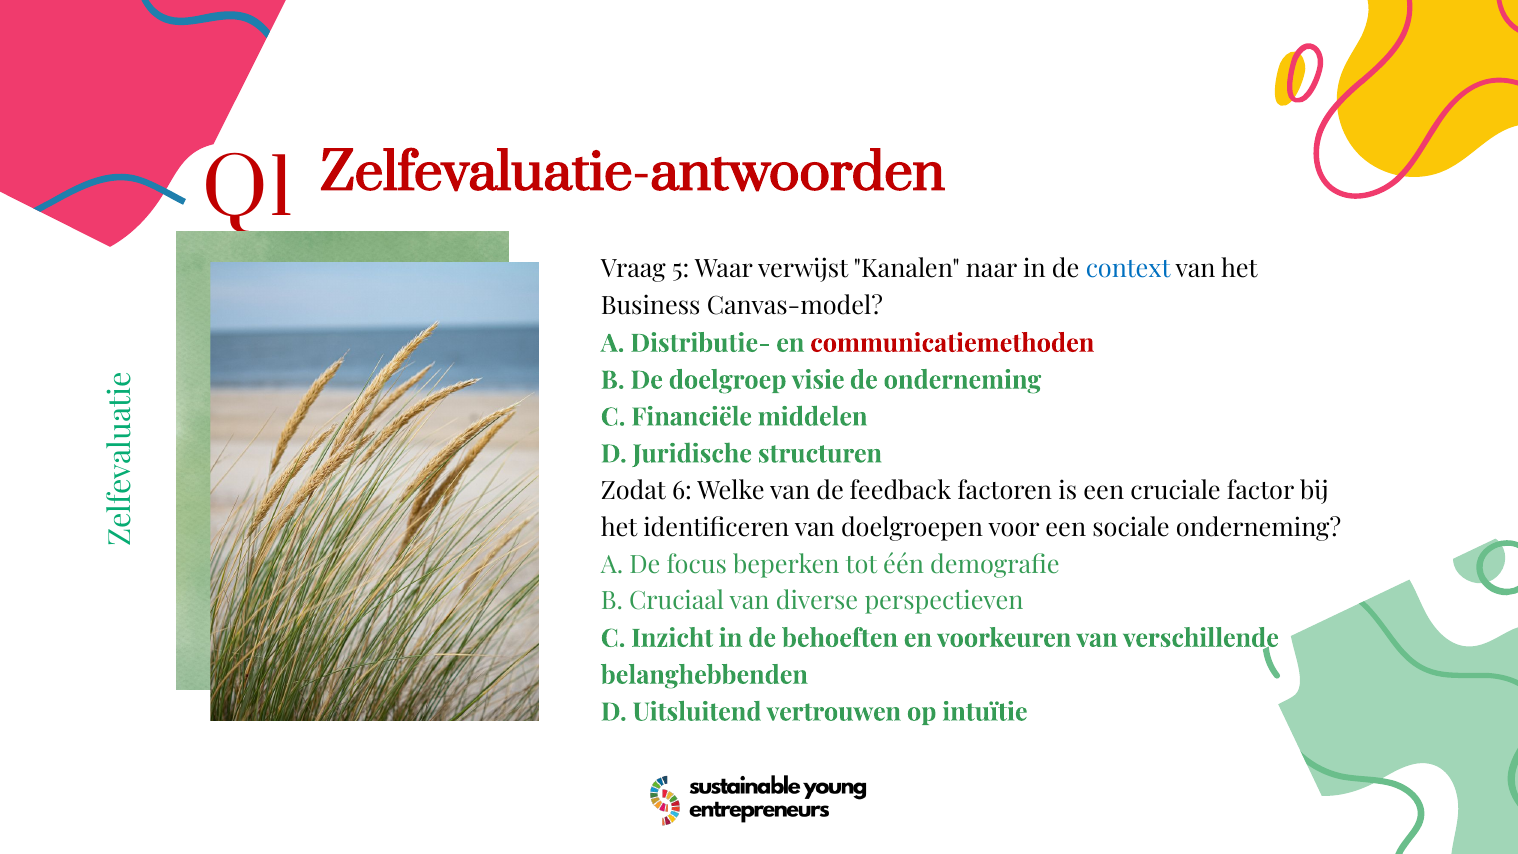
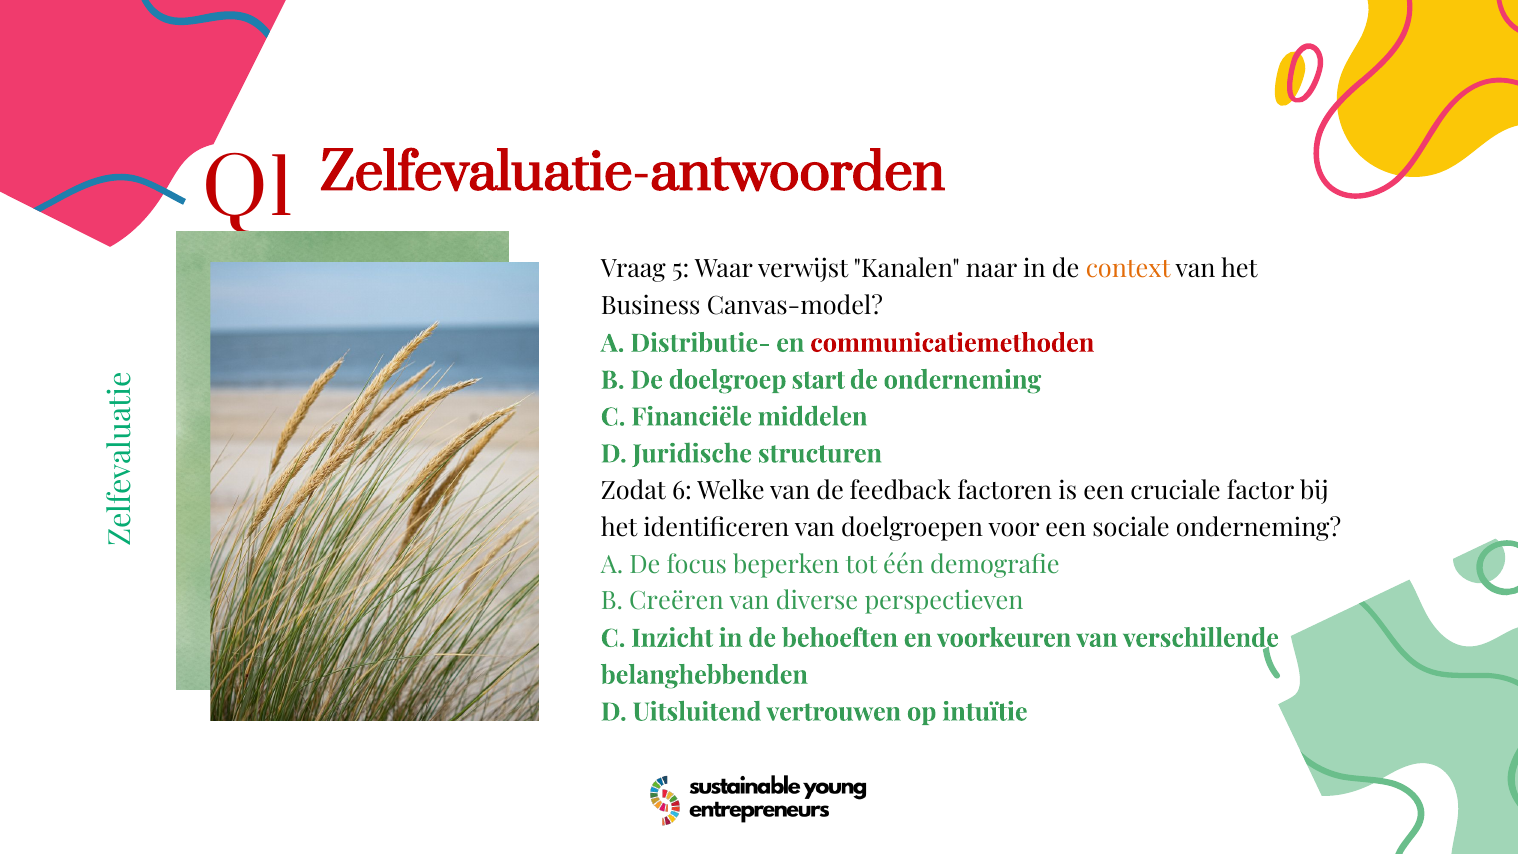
context colour: blue -> orange
visie: visie -> start
Cruciaal: Cruciaal -> Creëren
